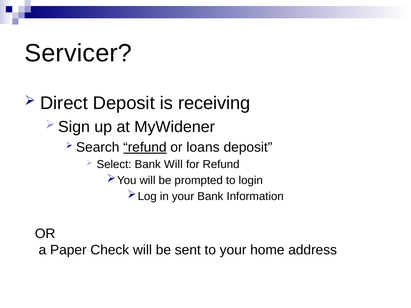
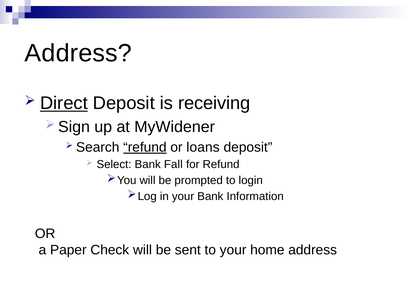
Servicer at (78, 53): Servicer -> Address
Direct underline: none -> present
Bank Will: Will -> Fall
